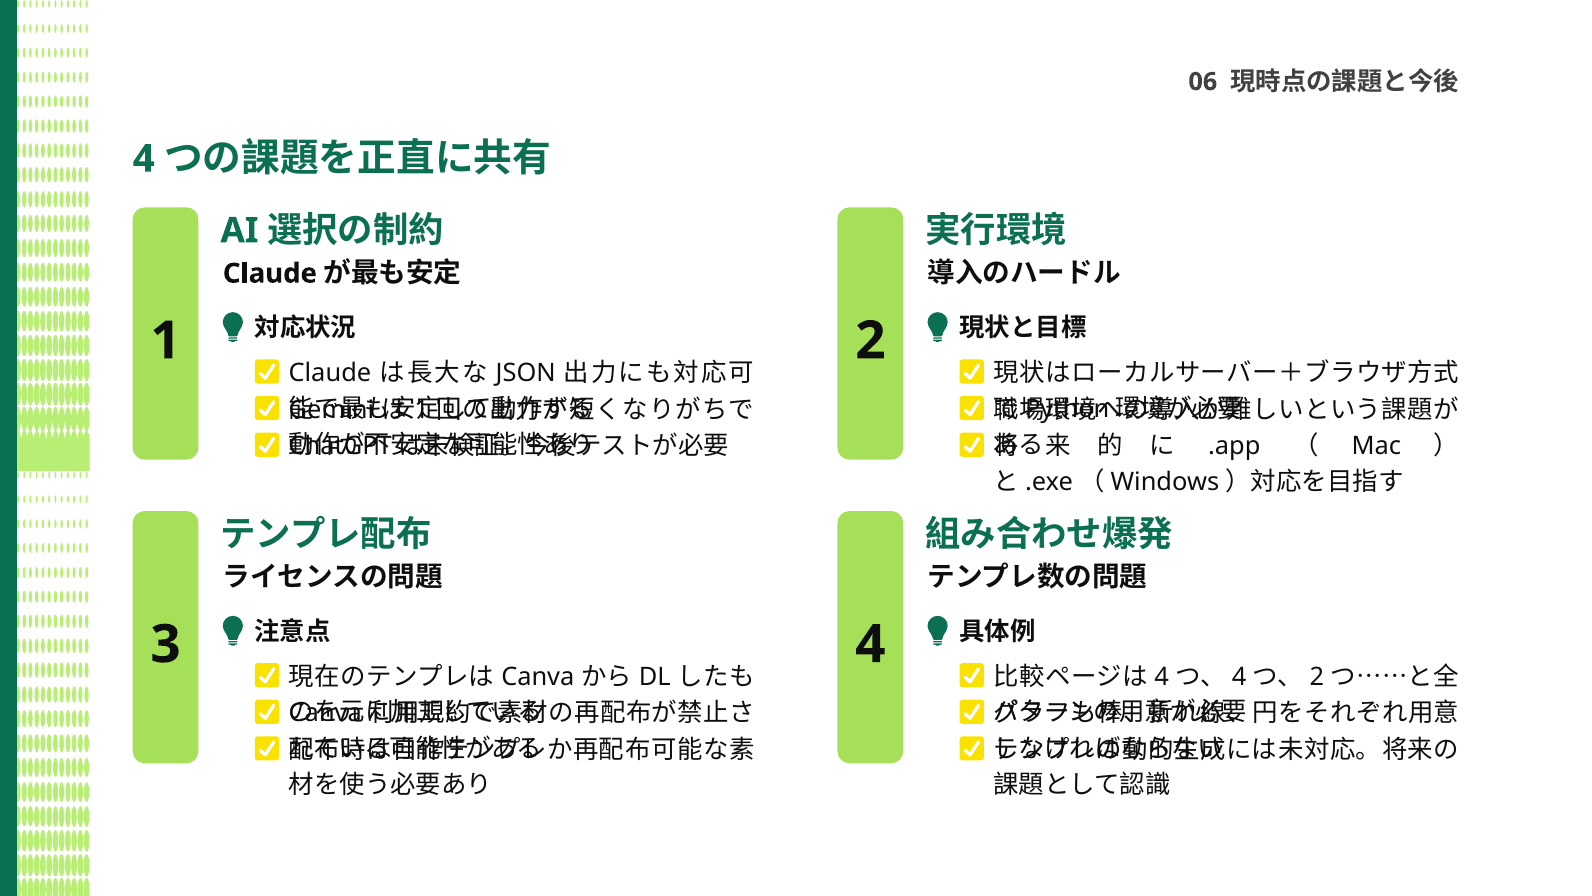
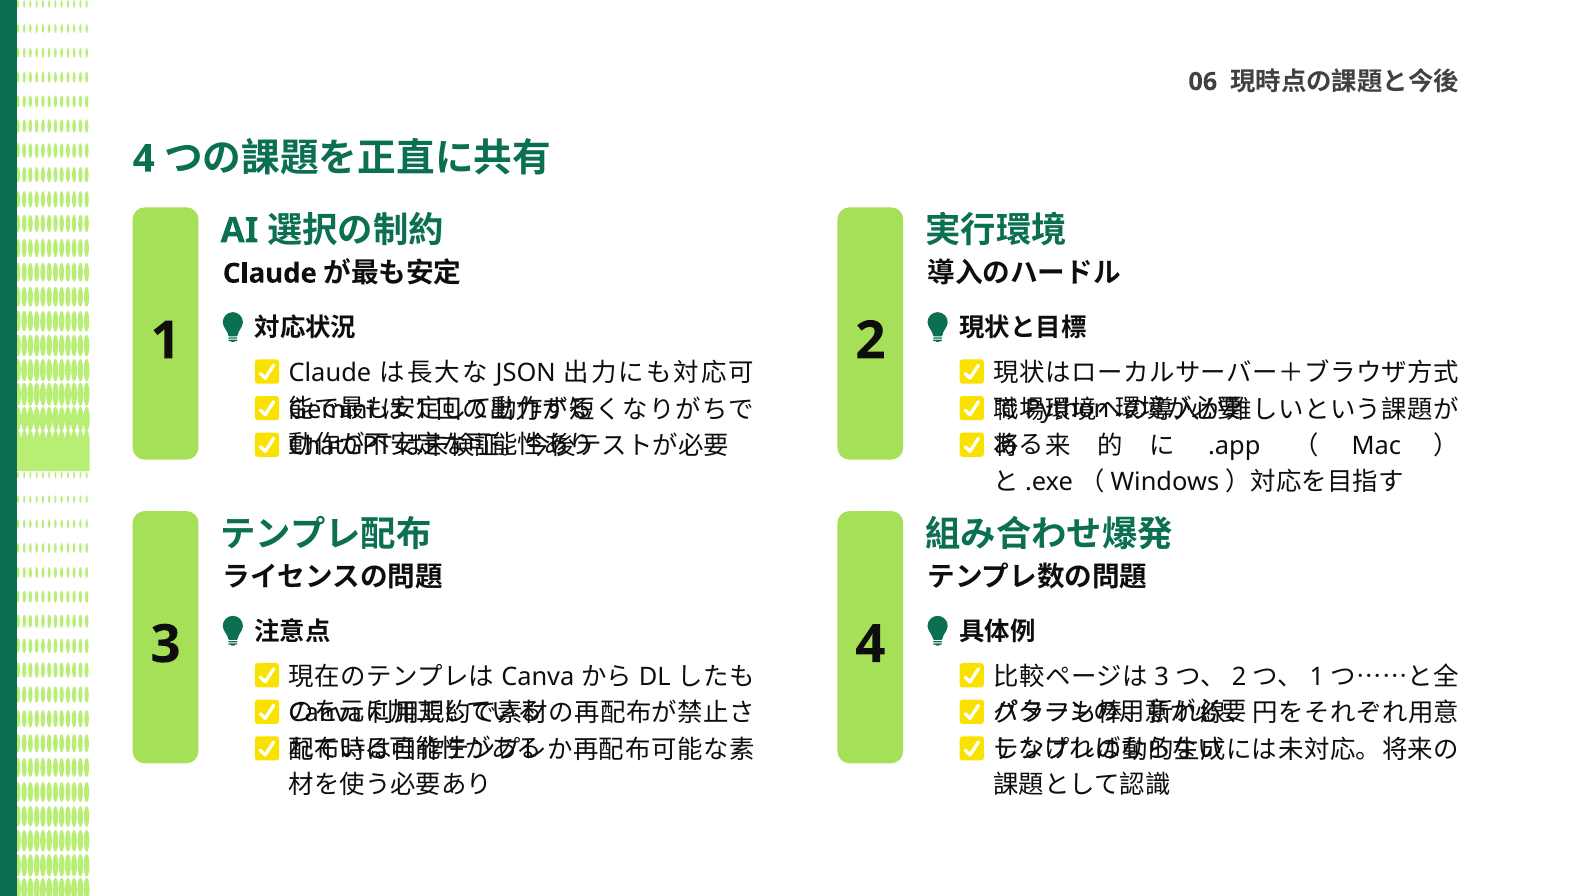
4 at (1162, 676): 4 -> 3
4 at (1239, 676): 4 -> 2
2 at (1317, 676): 2 -> 1
